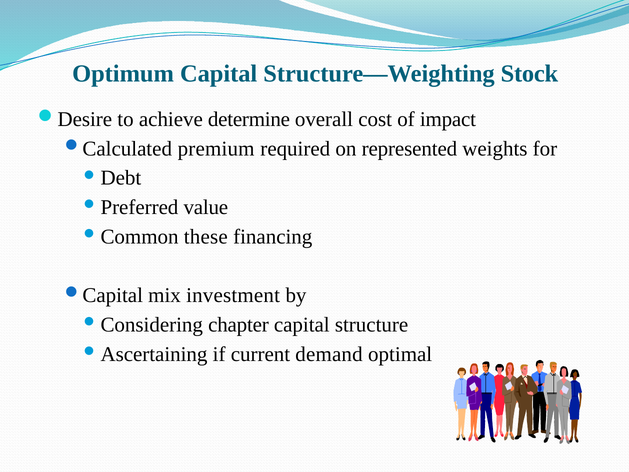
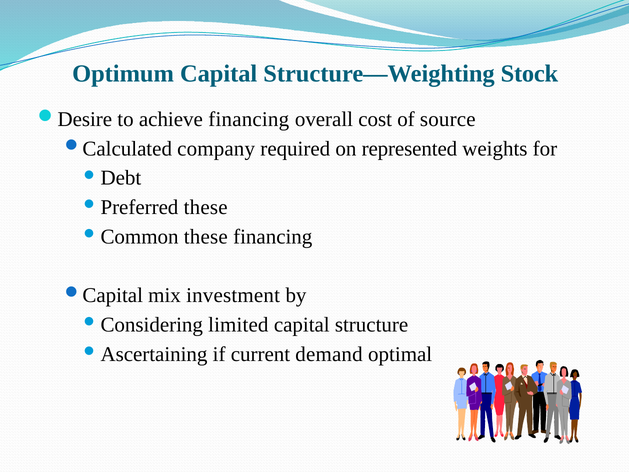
achieve determine: determine -> financing
impact: impact -> source
premium: premium -> company
value at (206, 207): value -> these
chapter: chapter -> limited
